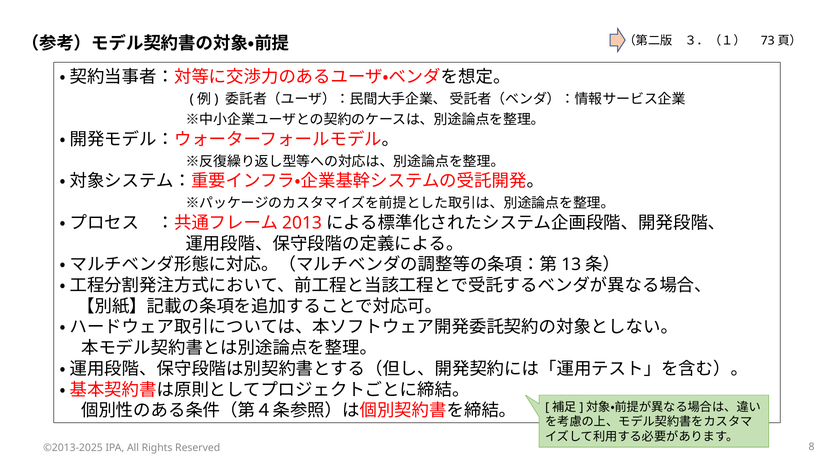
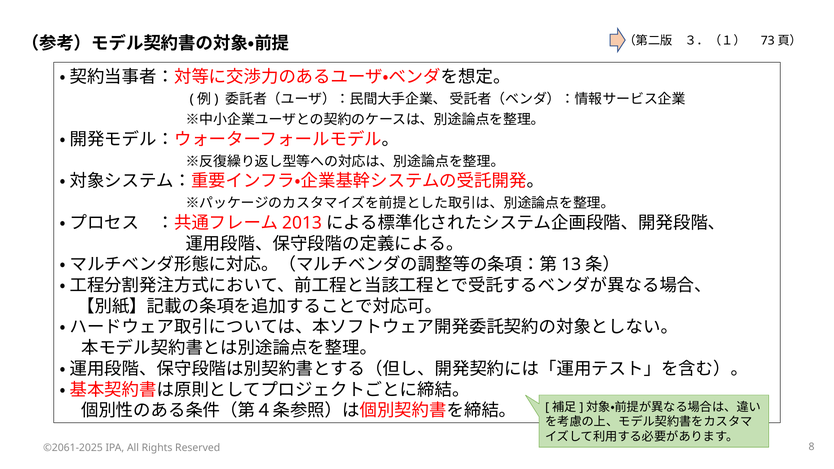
©2013-2025: ©2013-2025 -> ©2061-2025
